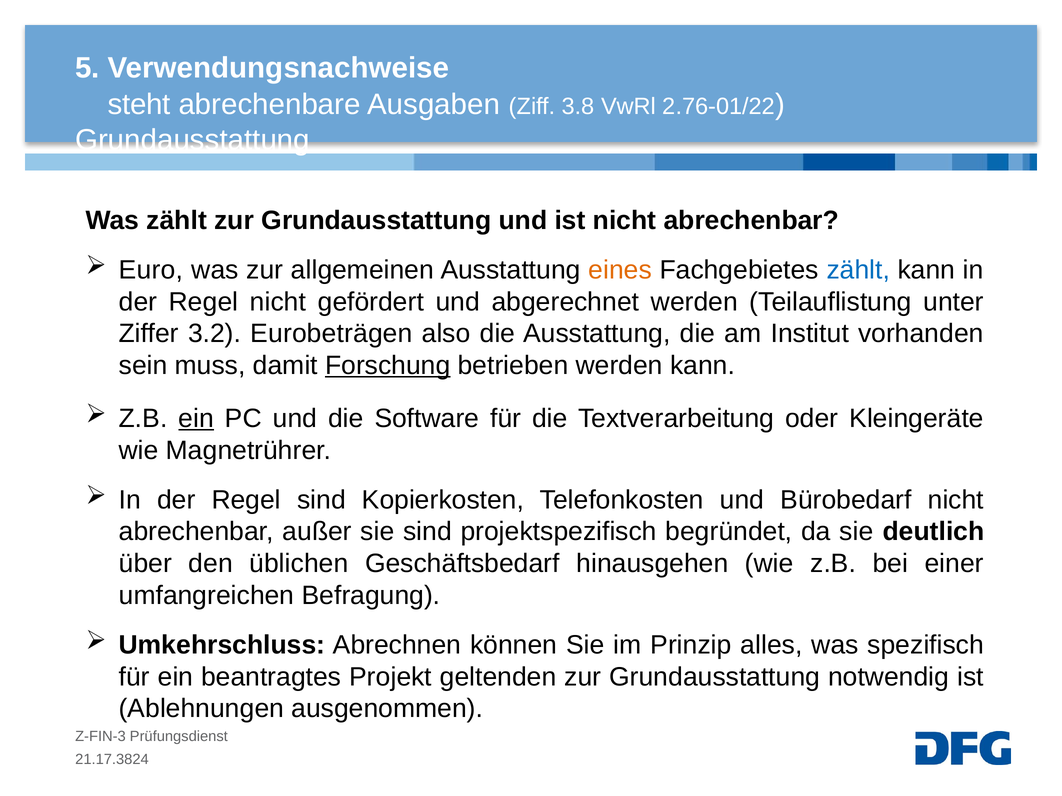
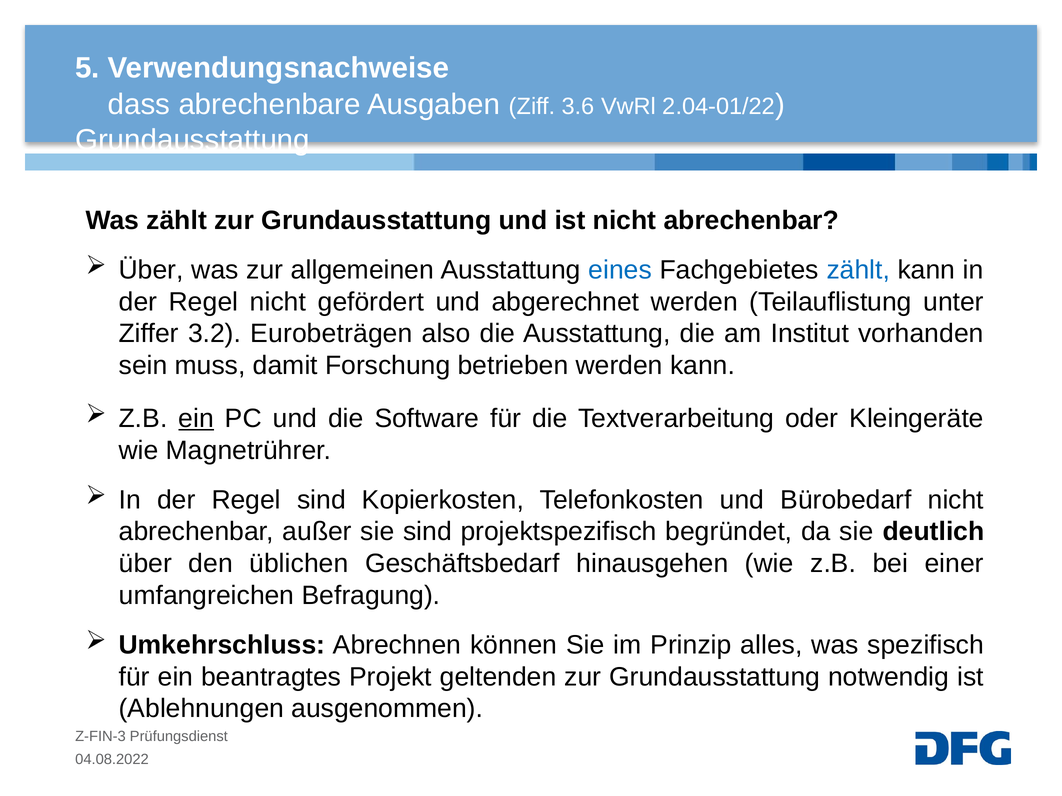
steht: steht -> dass
3.8: 3.8 -> 3.6
2.76-01/22: 2.76-01/22 -> 2.04-01/22
Euro at (151, 270): Euro -> Über
eines colour: orange -> blue
Forschung underline: present -> none
21.17.3824: 21.17.3824 -> 04.08.2022
